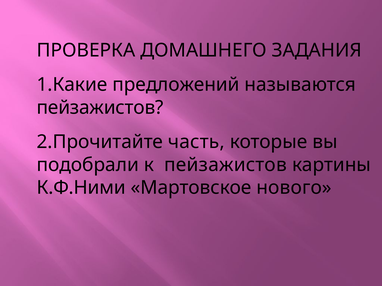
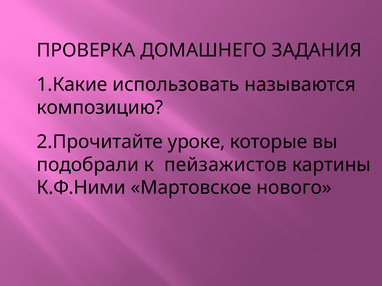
предложений: предложений -> использовать
пейзажистов at (100, 108): пейзажистов -> композицию
часть: часть -> уроке
